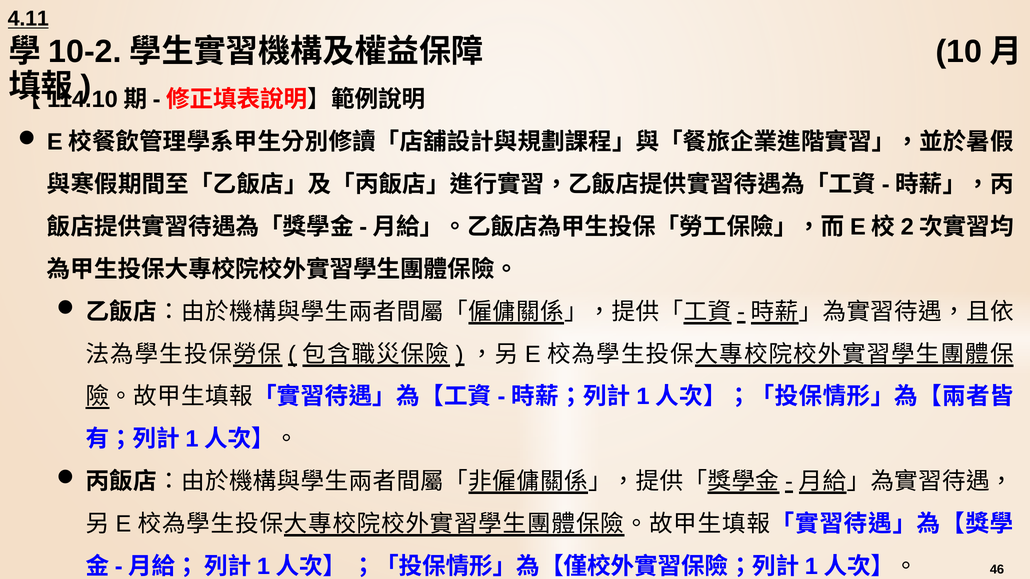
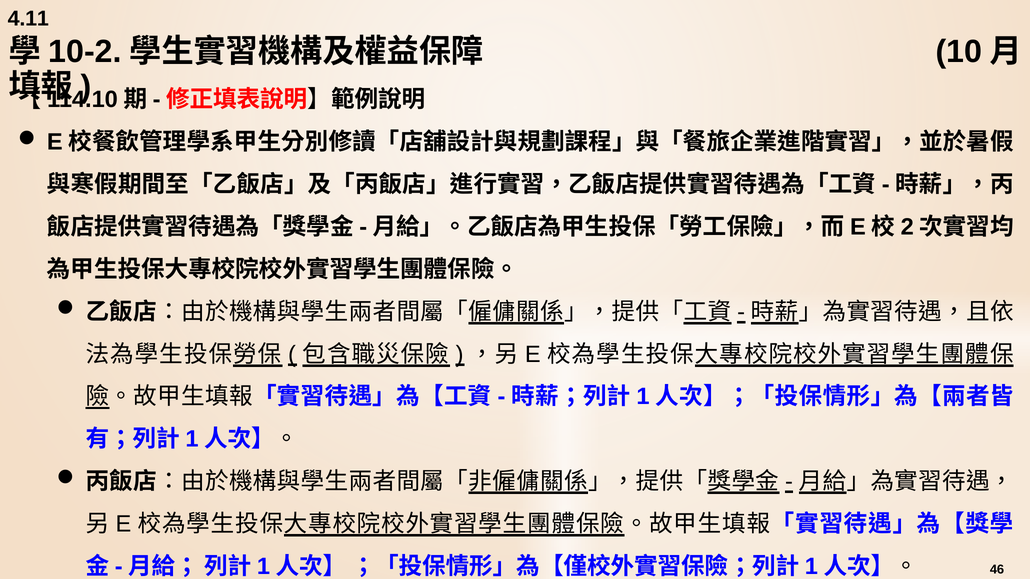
4.11 underline: present -> none
